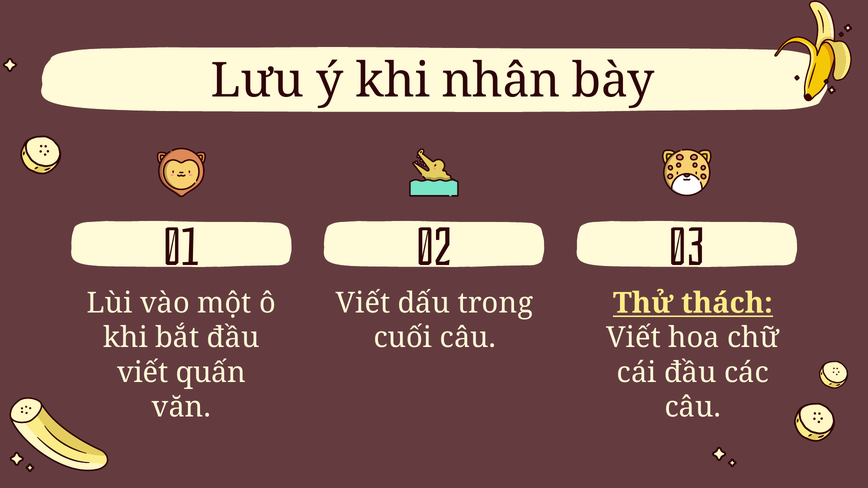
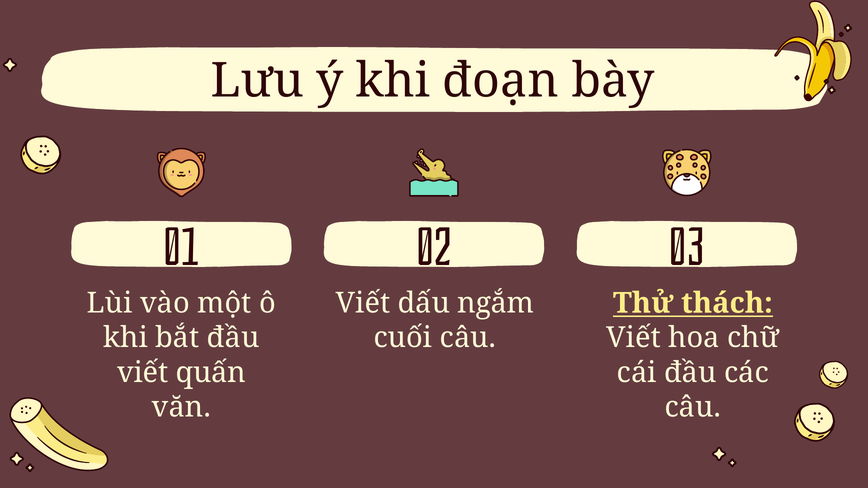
nhân: nhân -> đoạn
trong: trong -> ngắm
